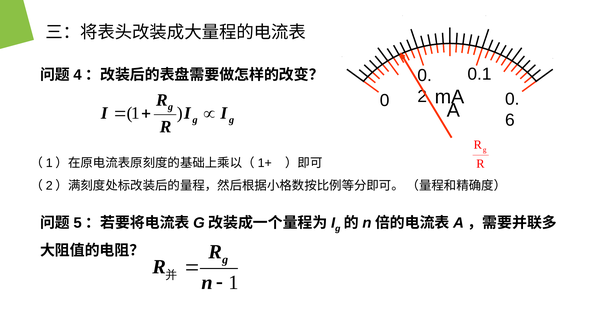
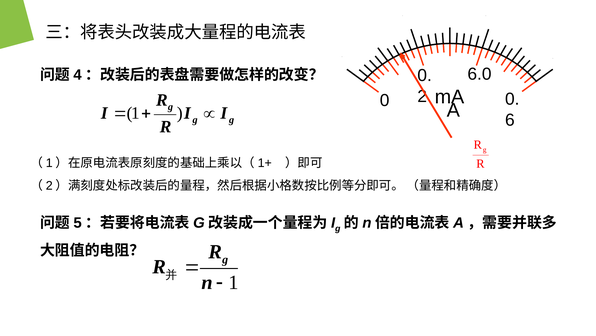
0.1: 0.1 -> 6.0
